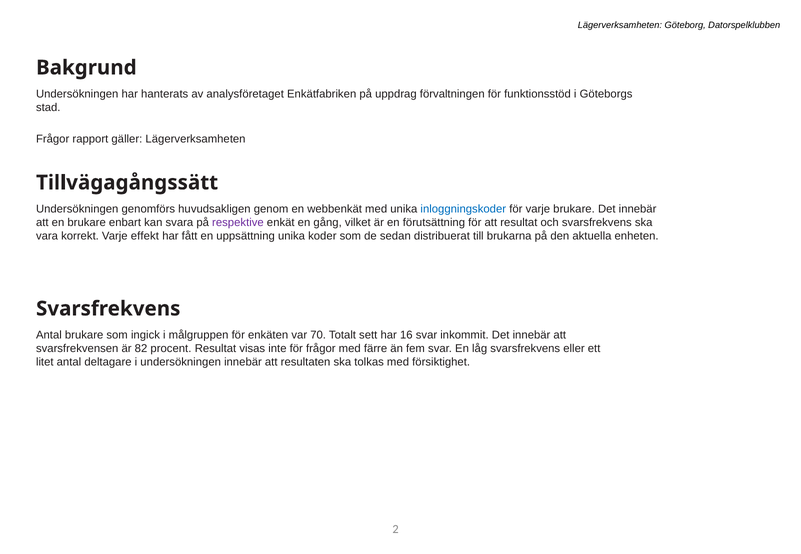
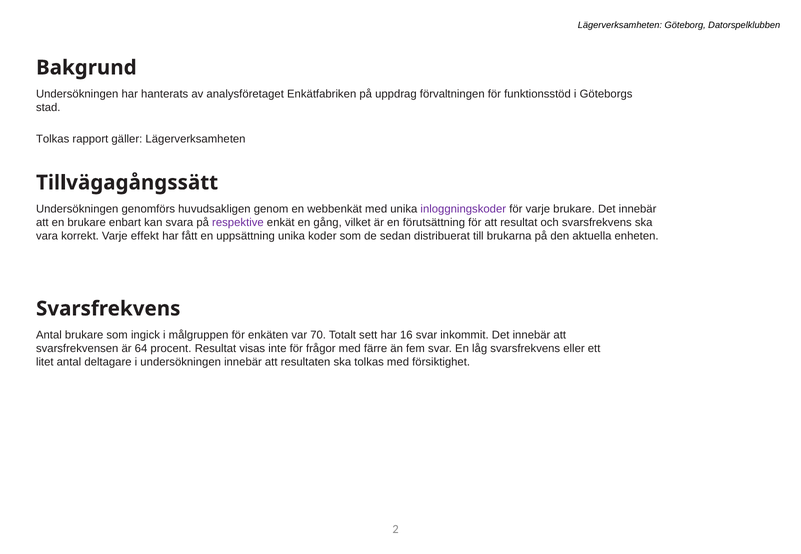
Frågor at (53, 139): Frågor -> Tolkas
inloggningskoder colour: blue -> purple
82: 82 -> 64
